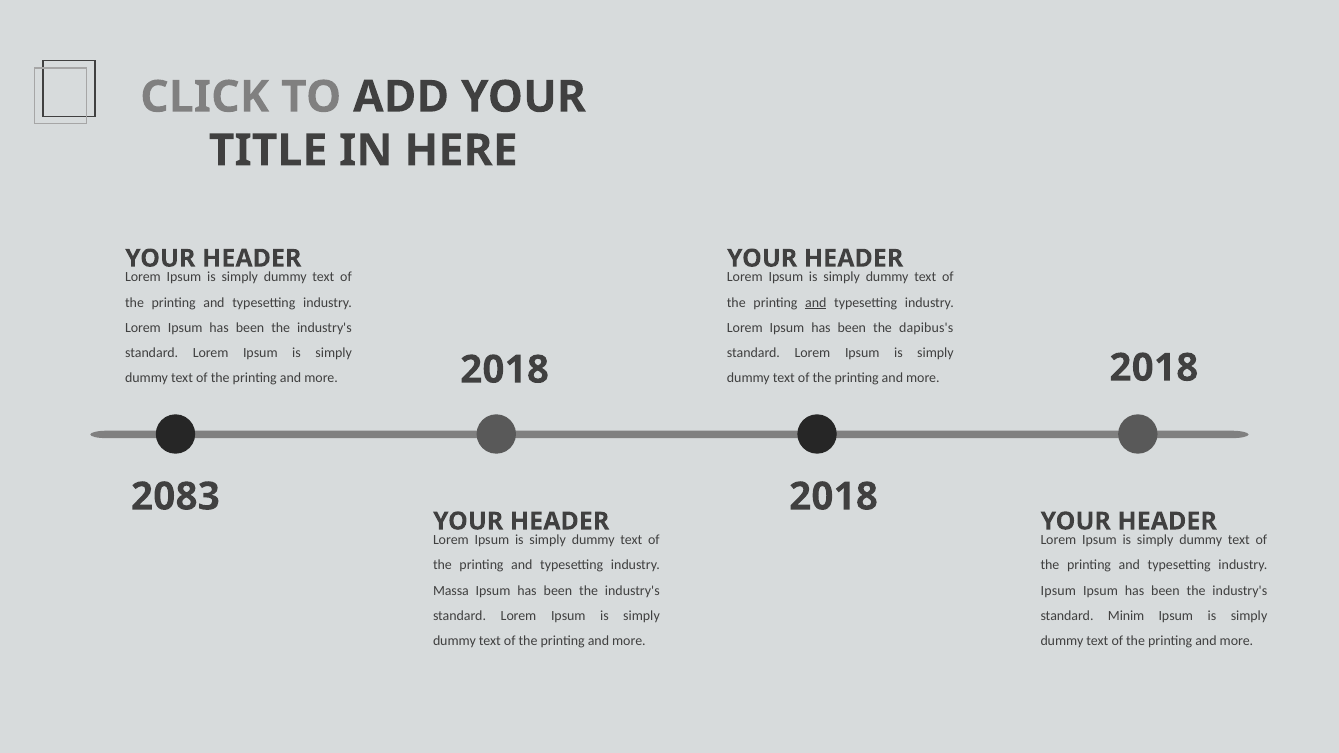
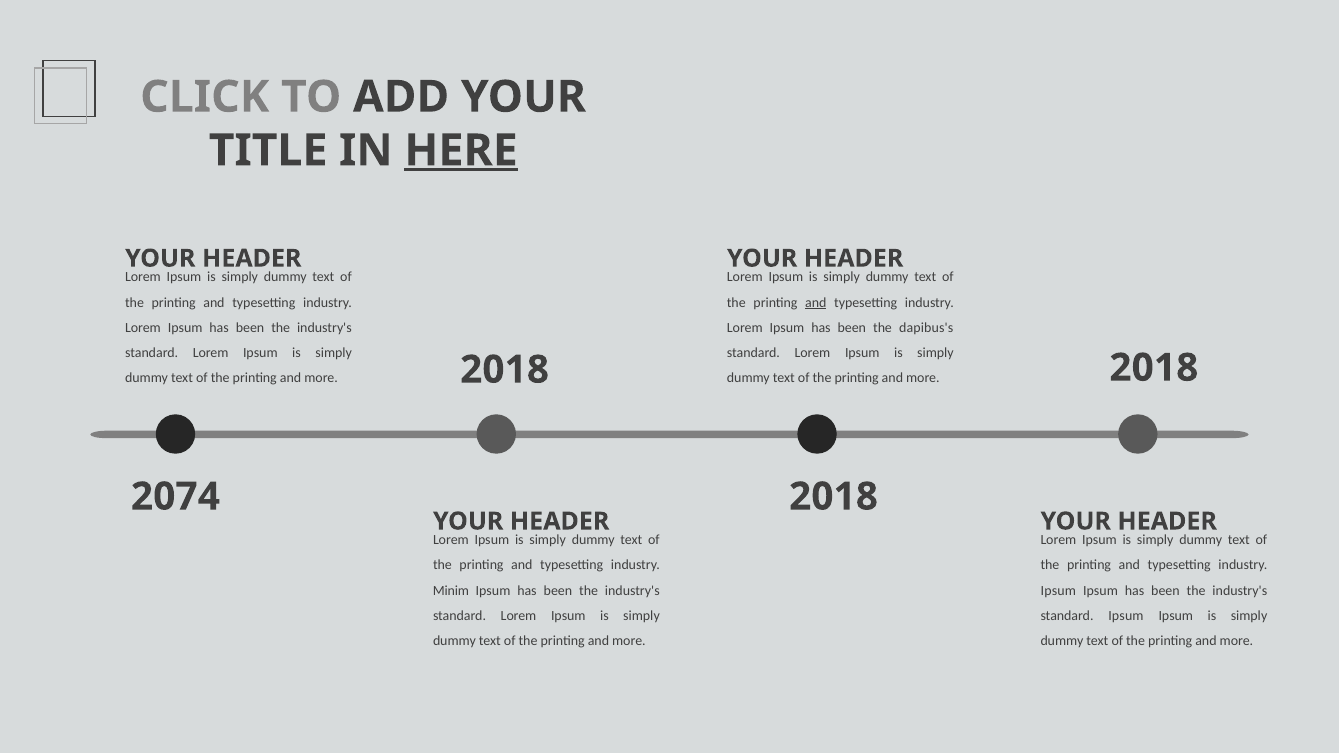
HERE underline: none -> present
2083: 2083 -> 2074
Massa: Massa -> Minim
standard Minim: Minim -> Ipsum
